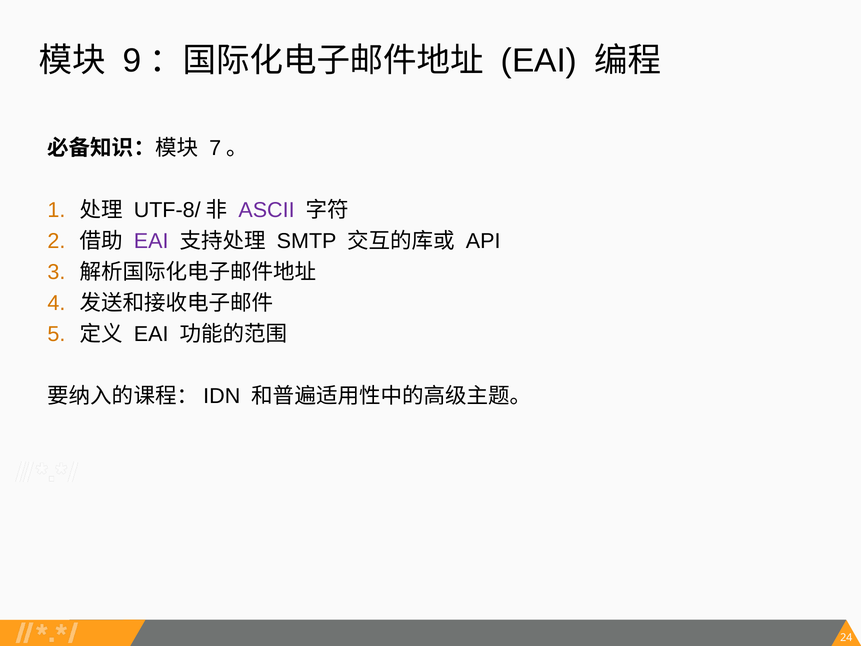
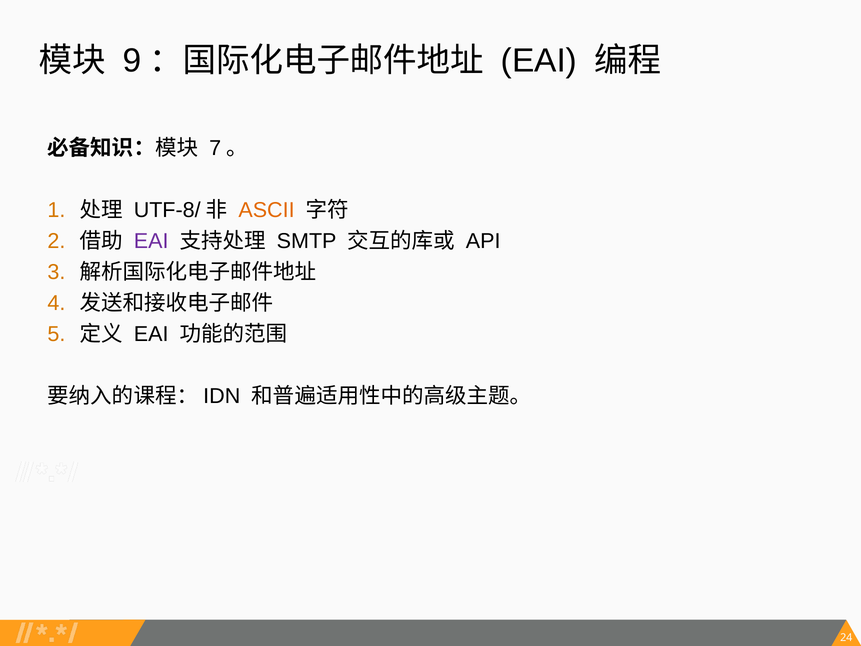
ASCII colour: purple -> orange
